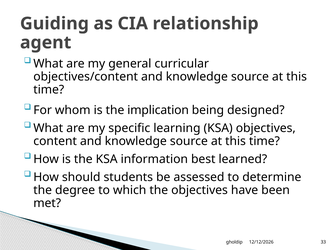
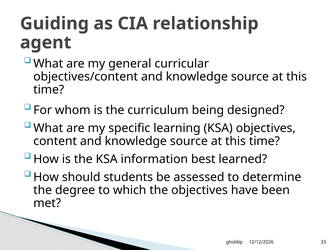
implication: implication -> curriculum
